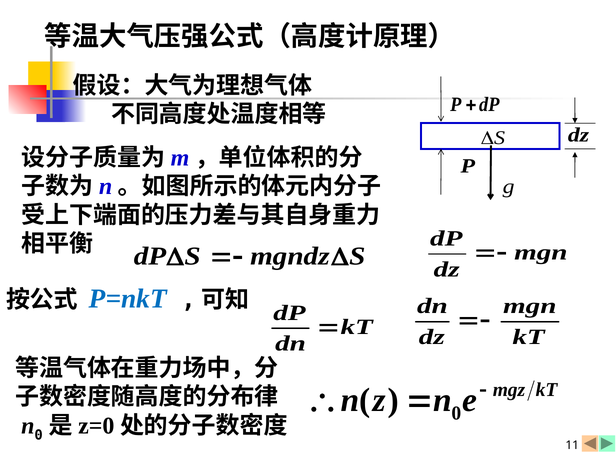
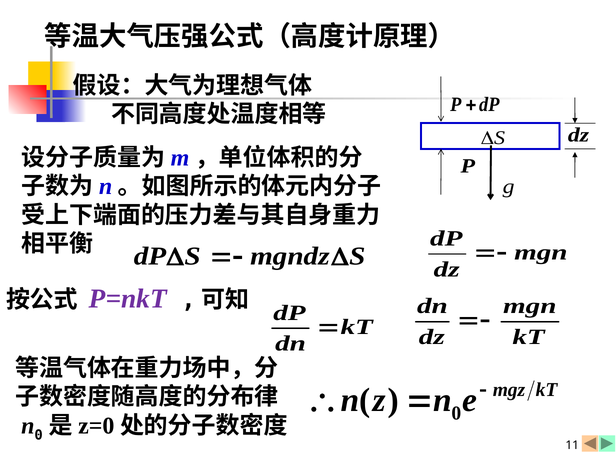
P=nkT colour: blue -> purple
